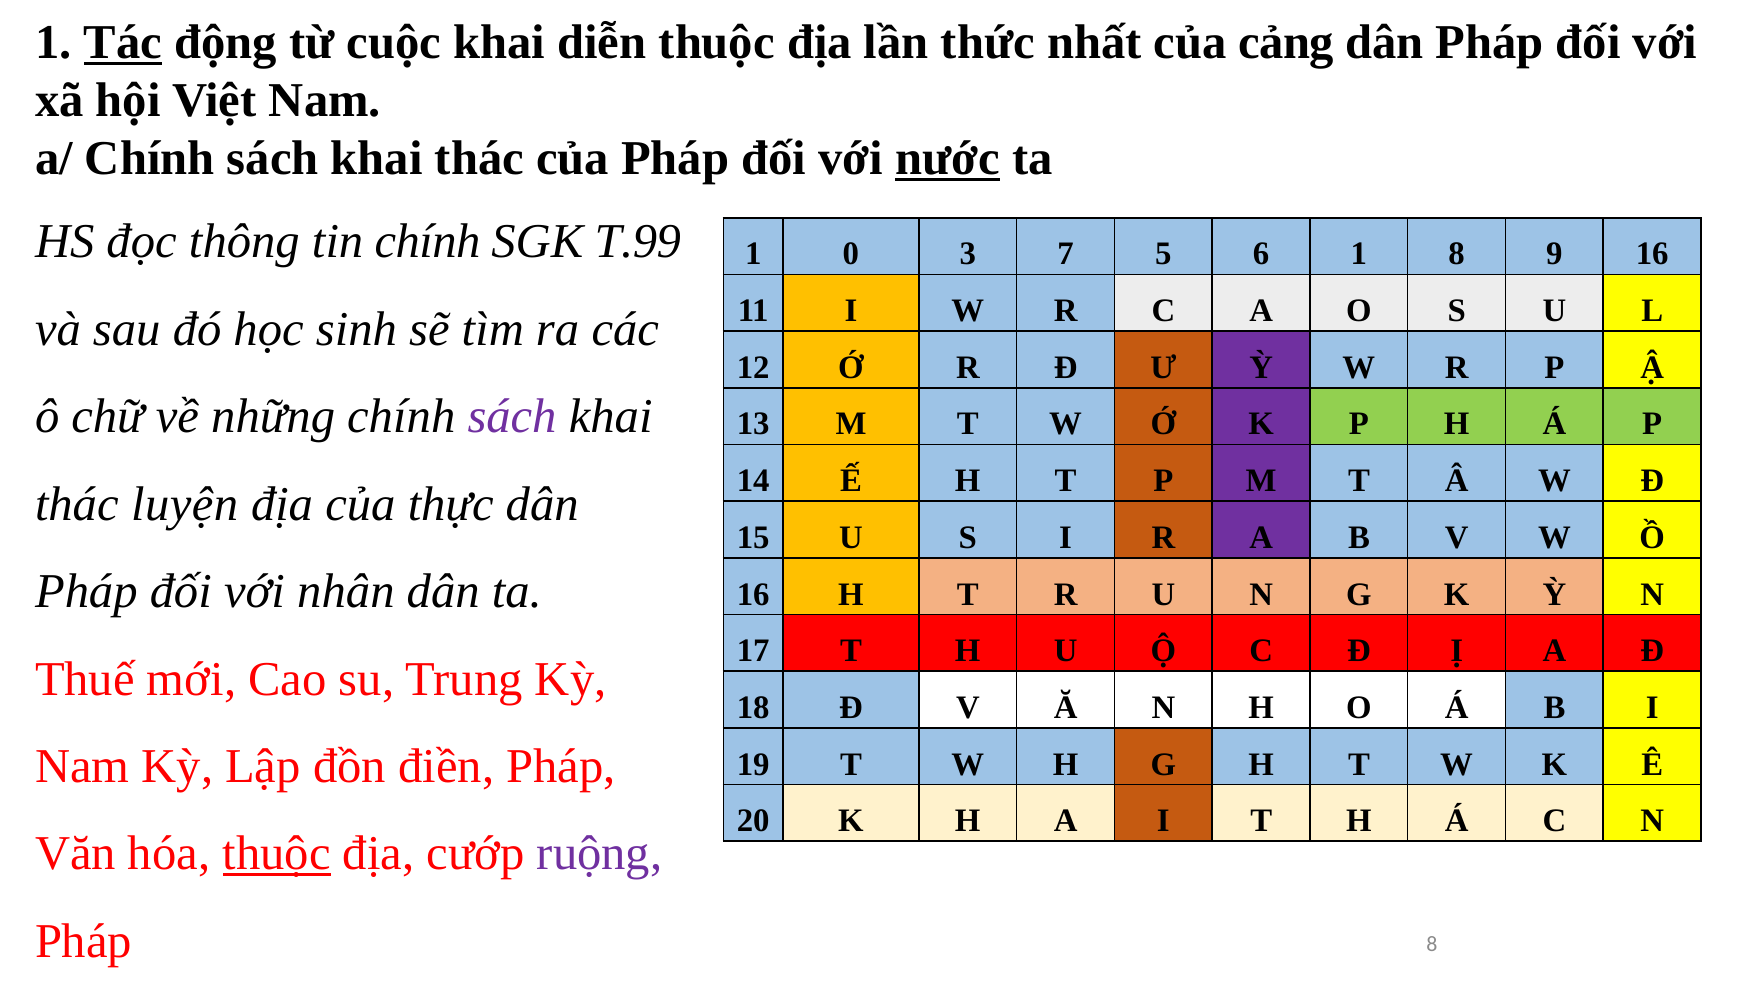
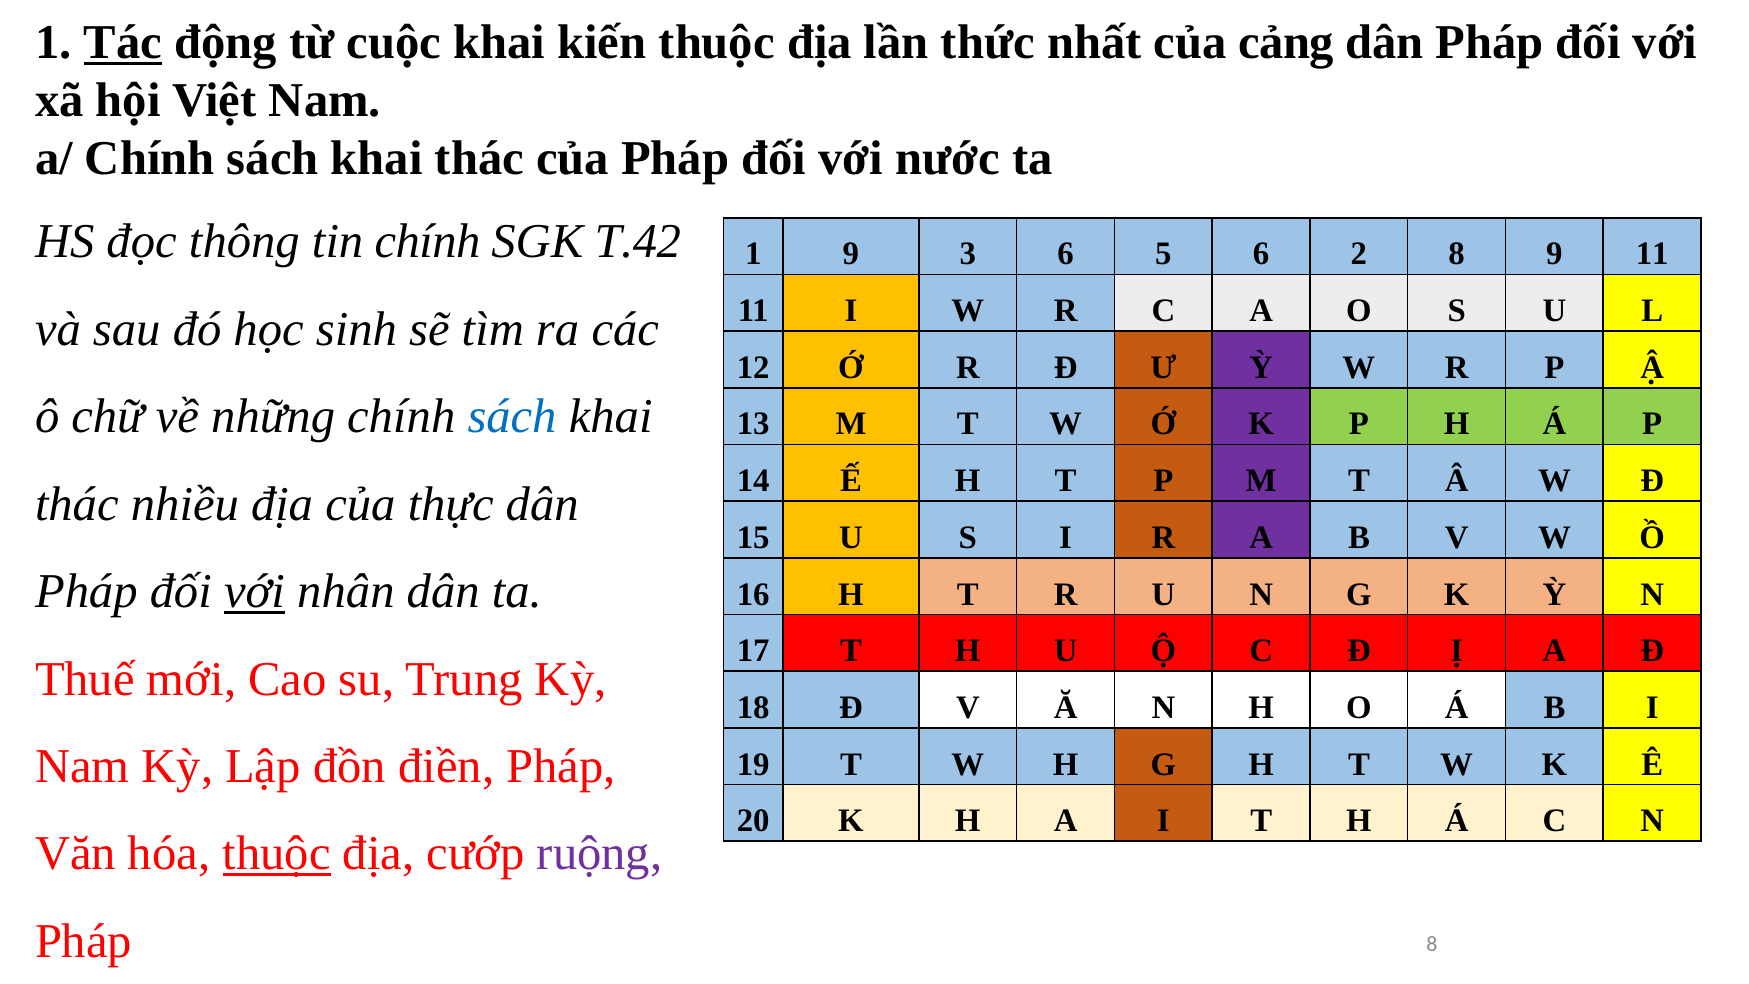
diễn: diễn -> kiến
nước underline: present -> none
T.99: T.99 -> T.42
1 0: 0 -> 9
3 7: 7 -> 6
6 1: 1 -> 2
9 16: 16 -> 11
sách at (512, 417) colour: purple -> blue
luyện: luyện -> nhiều
với at (254, 591) underline: none -> present
